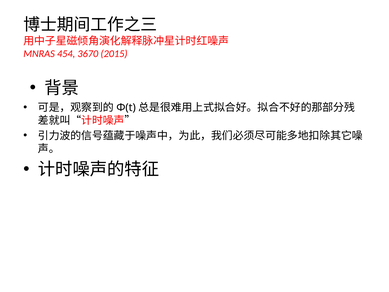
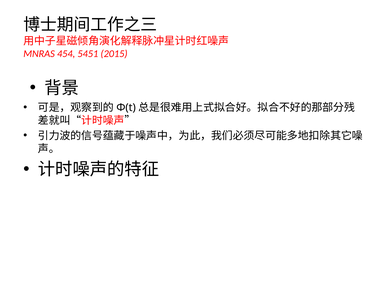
3670: 3670 -> 5451
